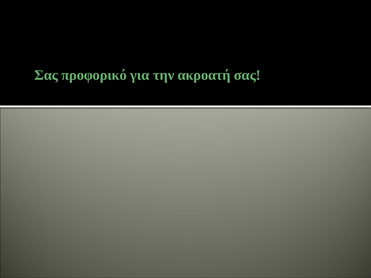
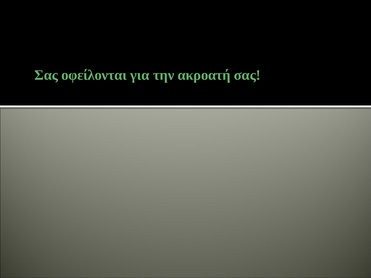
προφορικό: προφορικό -> οφείλονται
